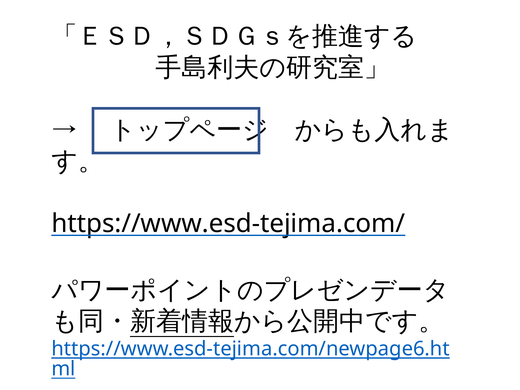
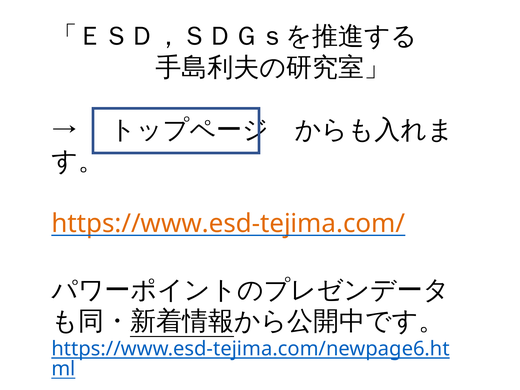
https://www.esd-tejima.com/ colour: black -> orange
